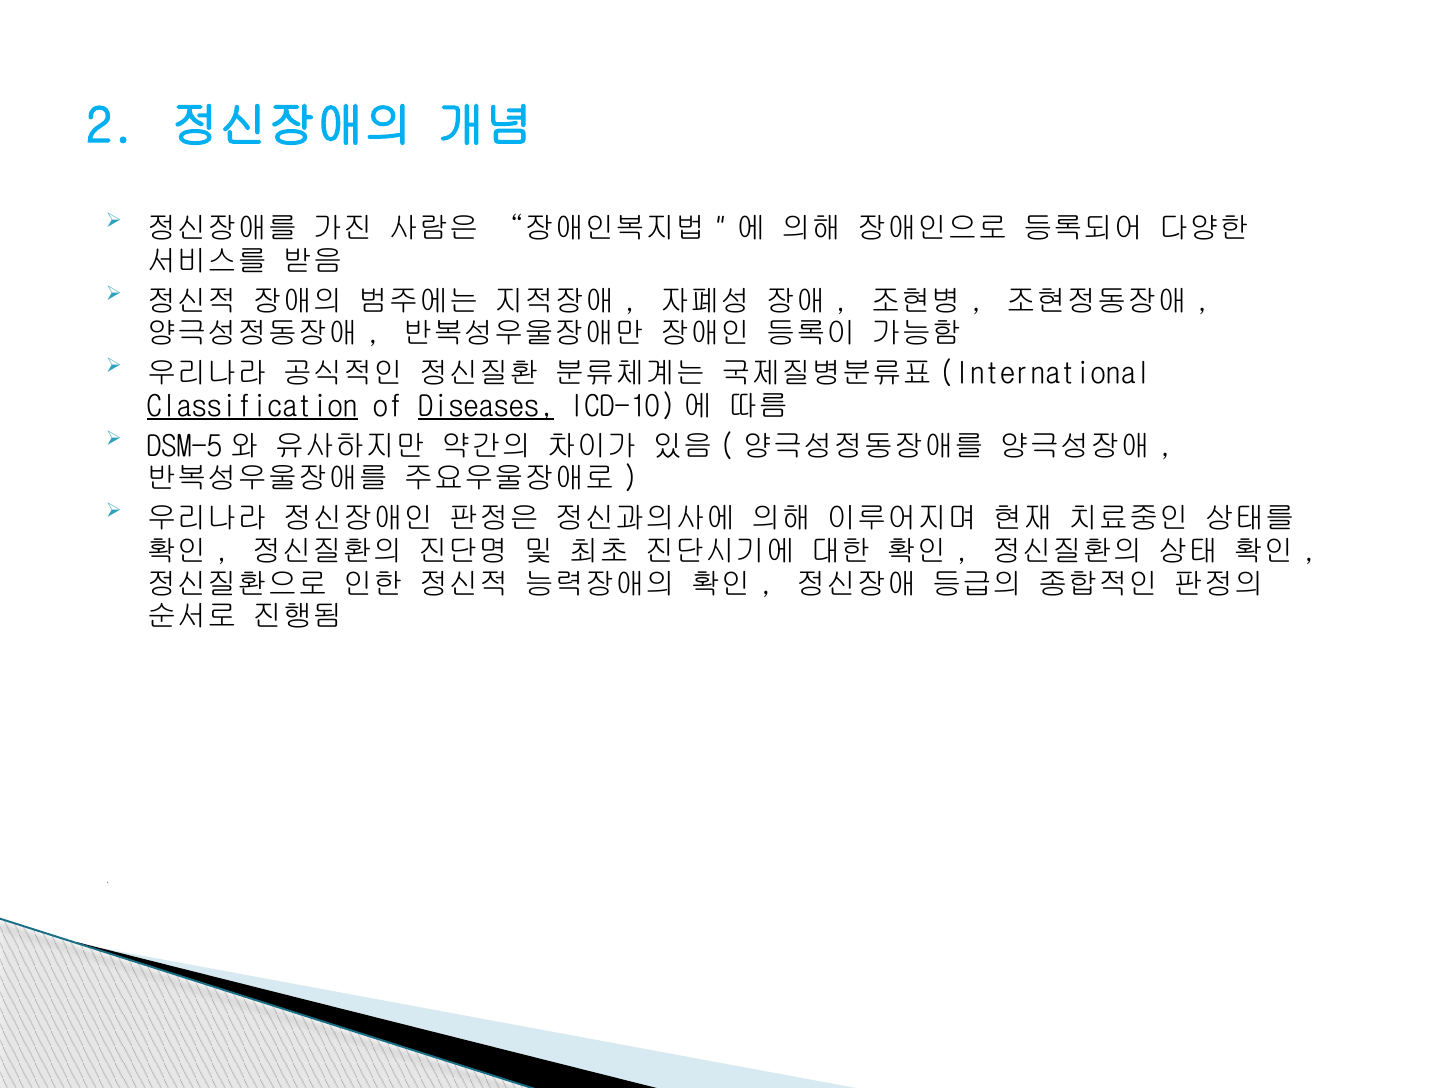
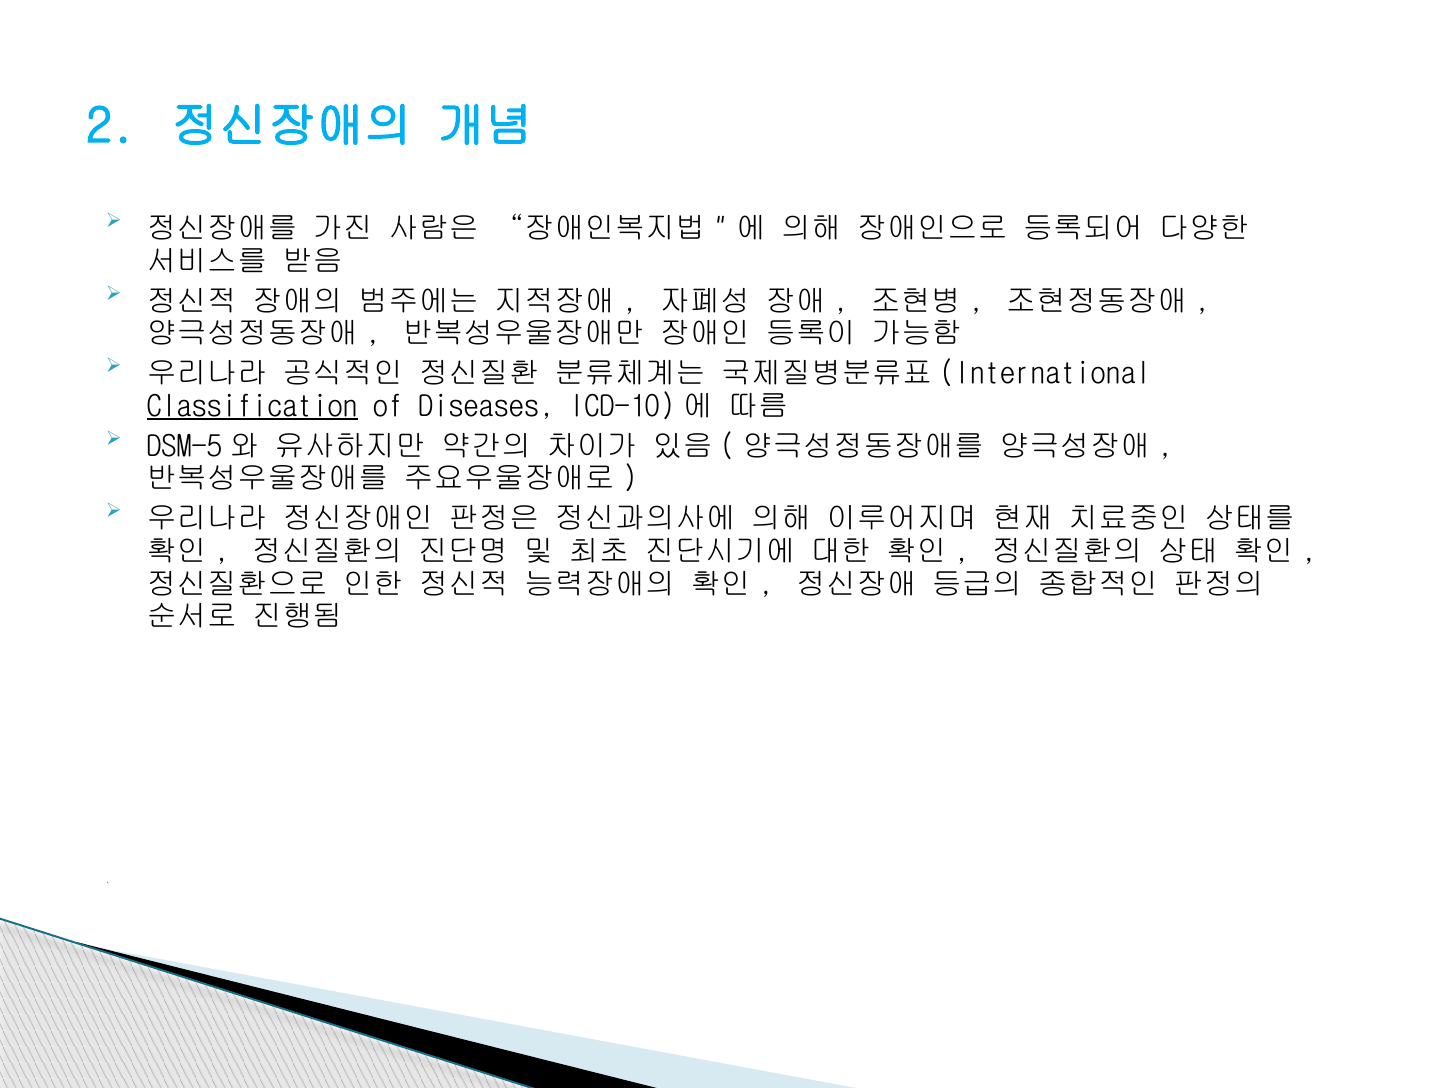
Diseases underline: present -> none
